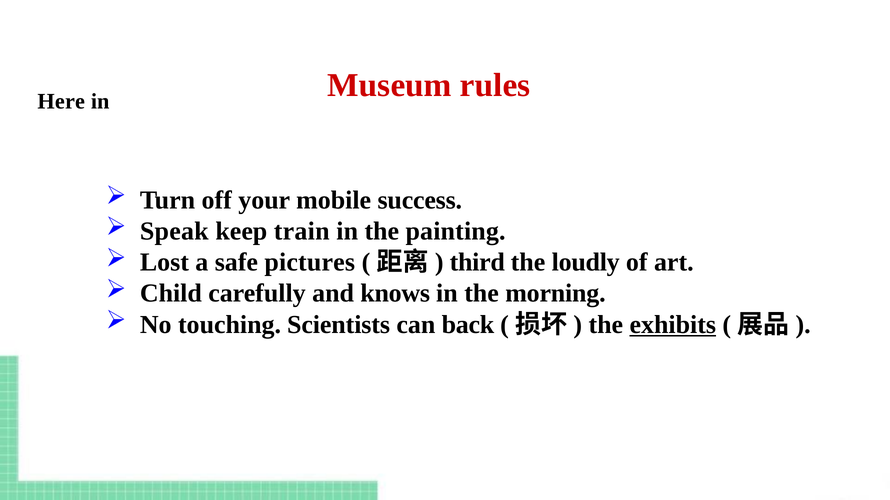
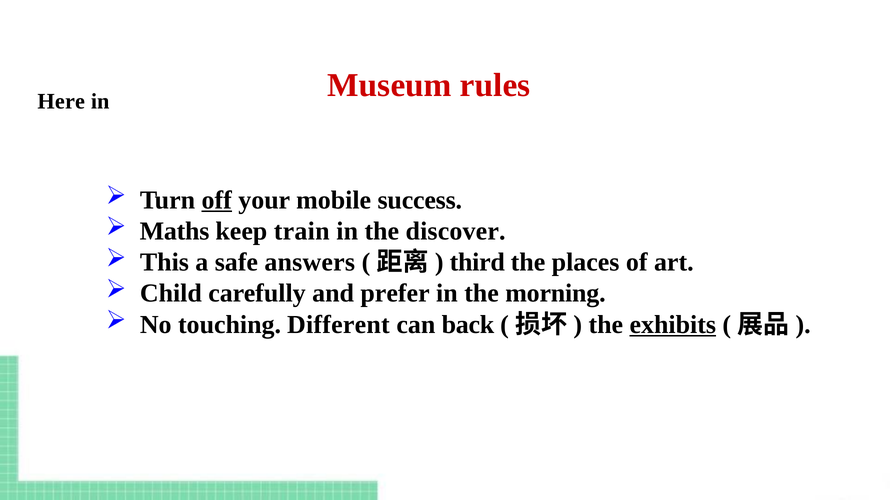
off underline: none -> present
Speak: Speak -> Maths
painting: painting -> discover
Lost: Lost -> This
pictures: pictures -> answers
loudly: loudly -> places
knows: knows -> prefer
Scientists: Scientists -> Different
